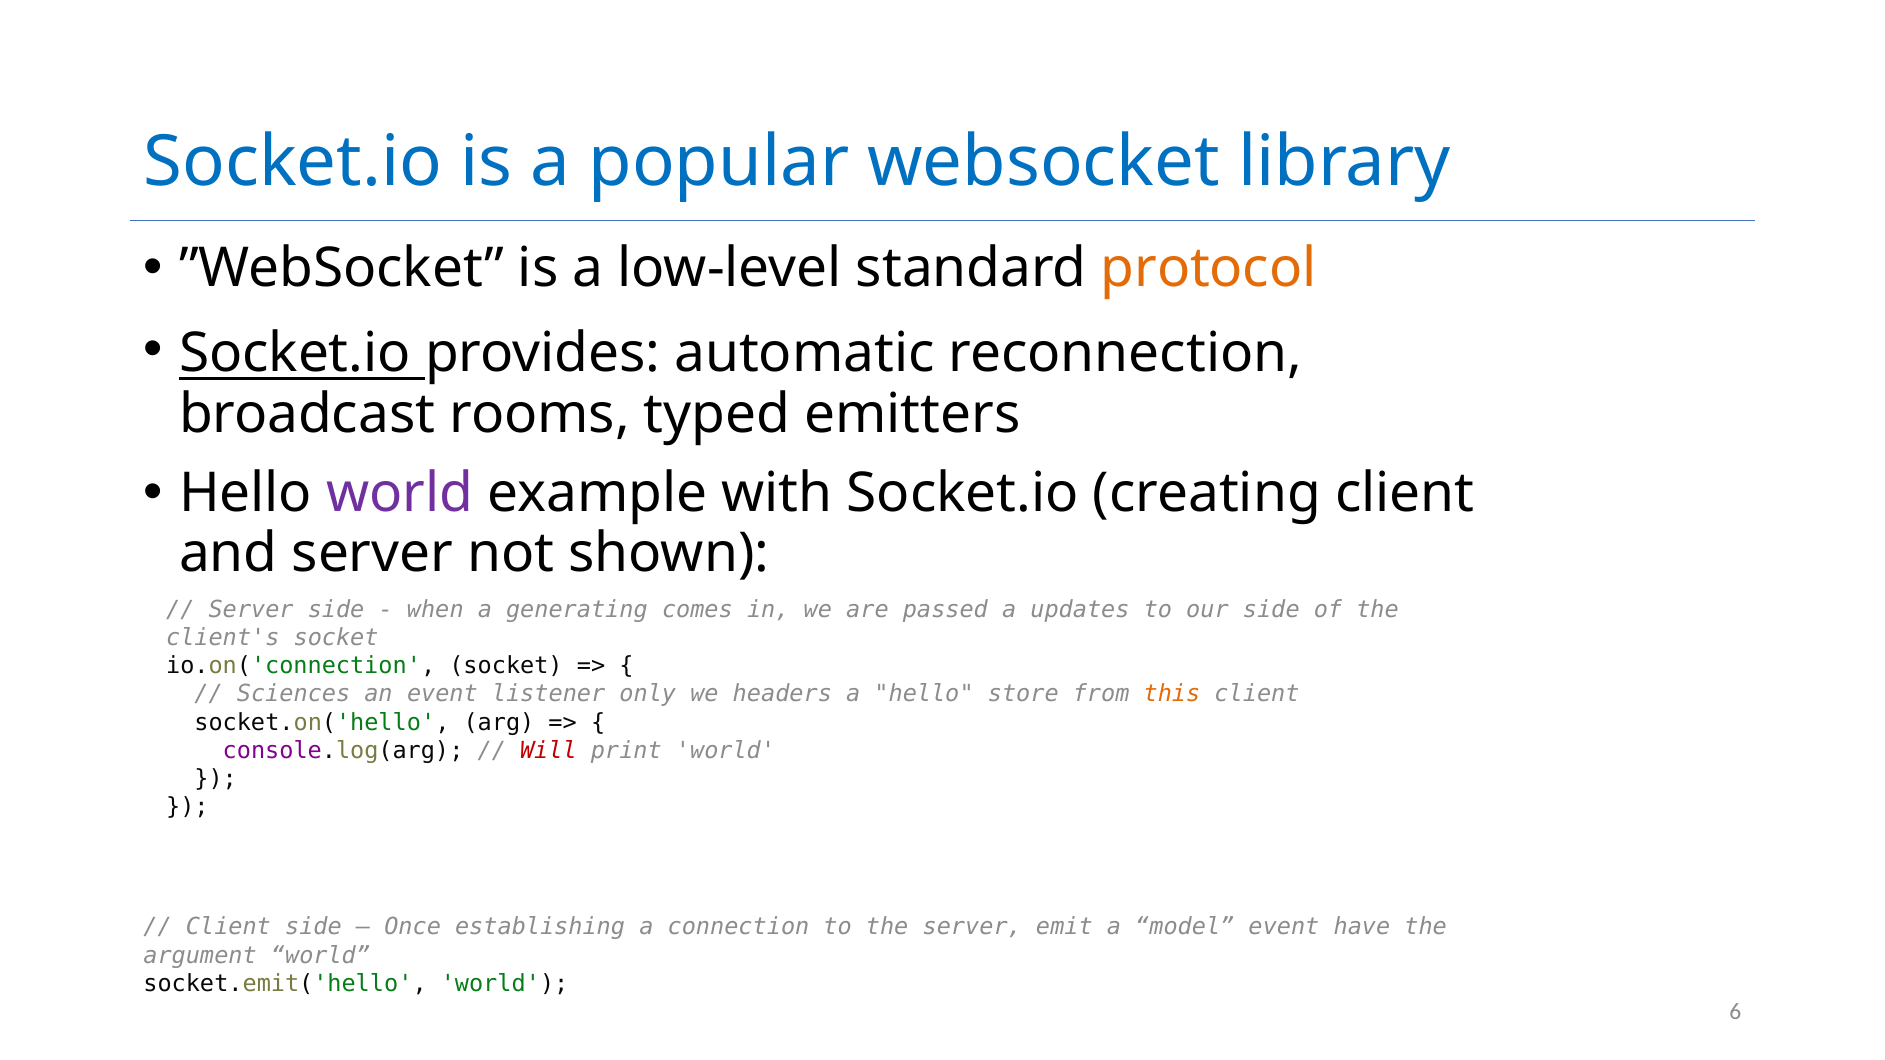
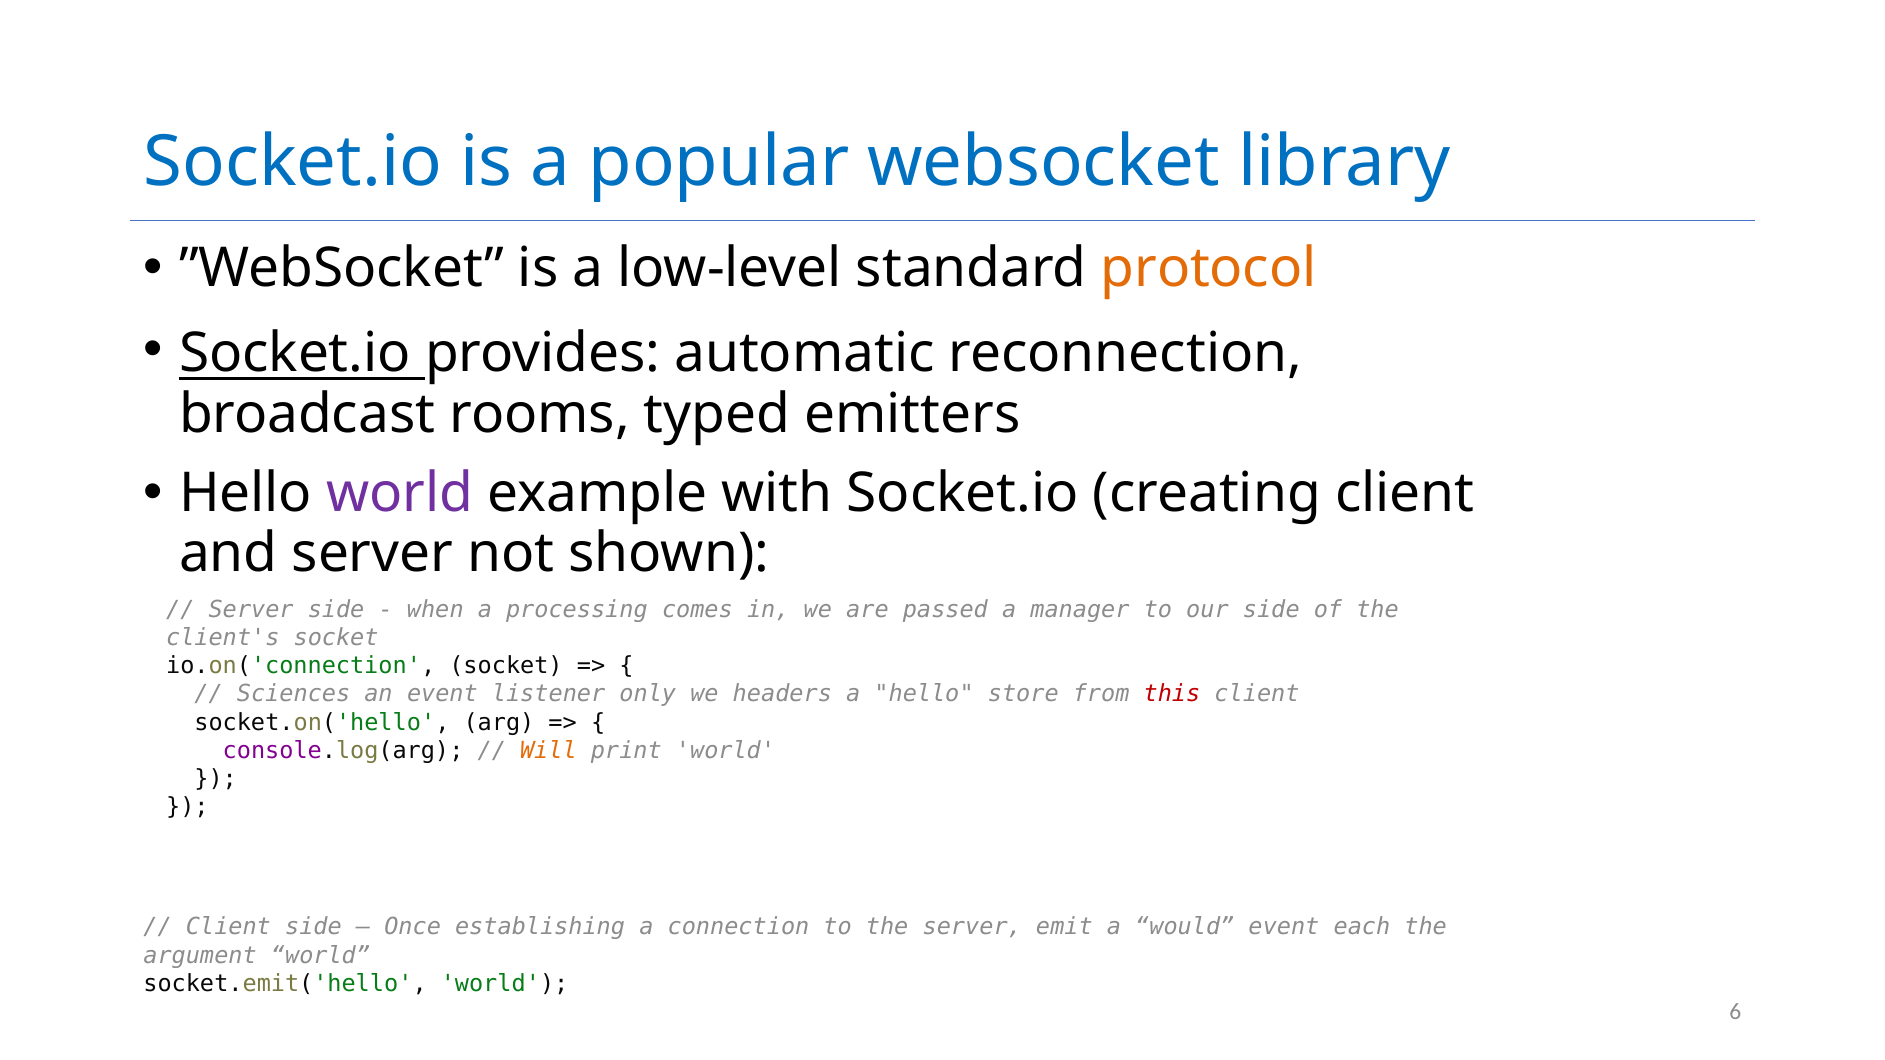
generating: generating -> processing
updates: updates -> manager
this colour: orange -> red
Will colour: red -> orange
model: model -> would
have: have -> each
